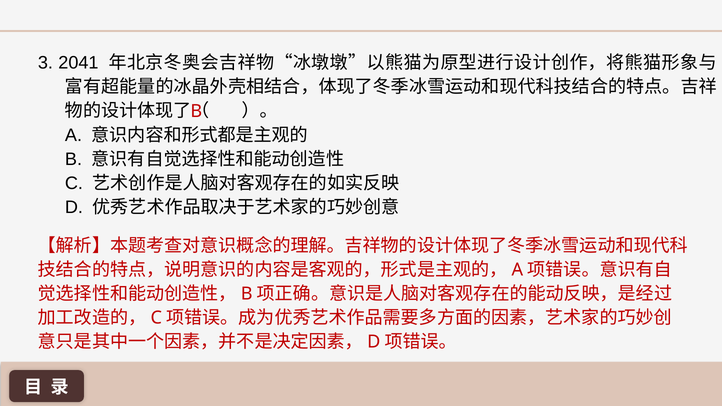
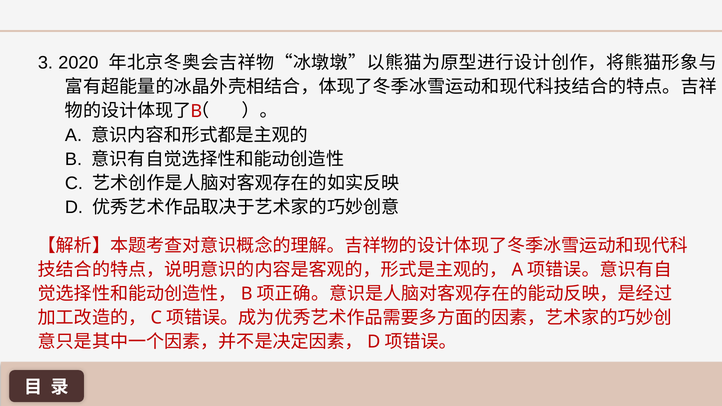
2041: 2041 -> 2020
